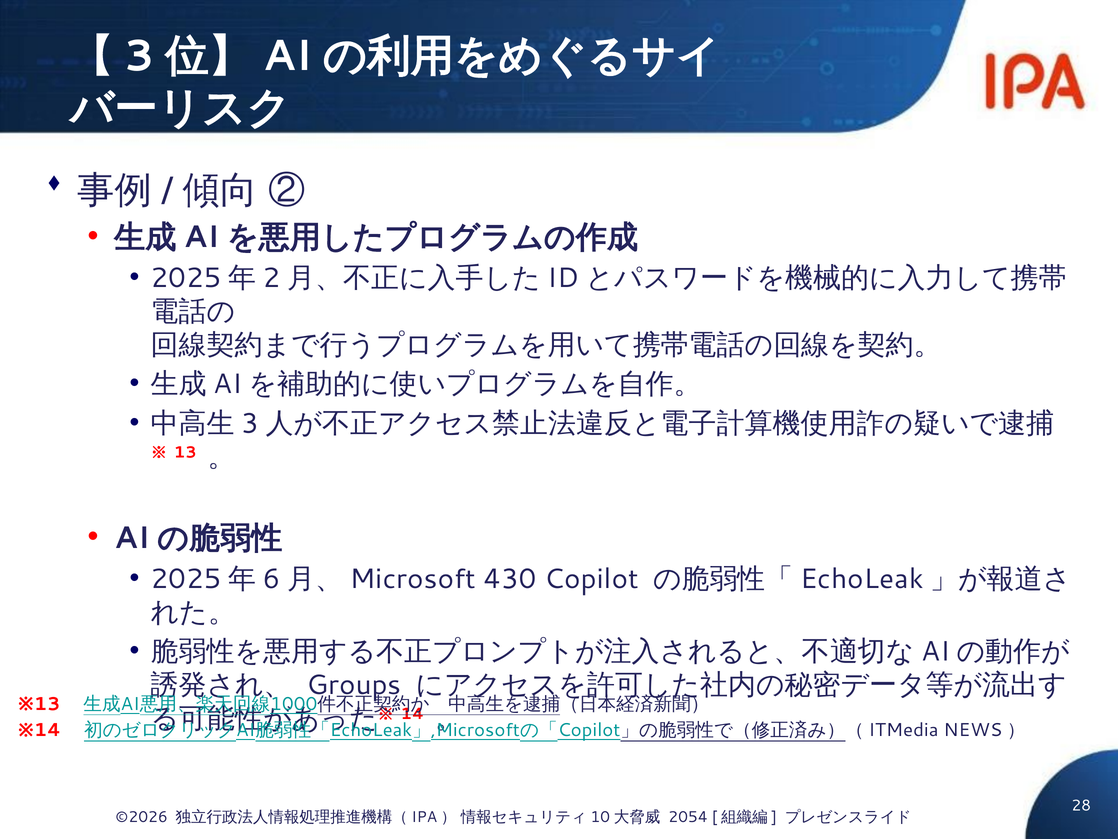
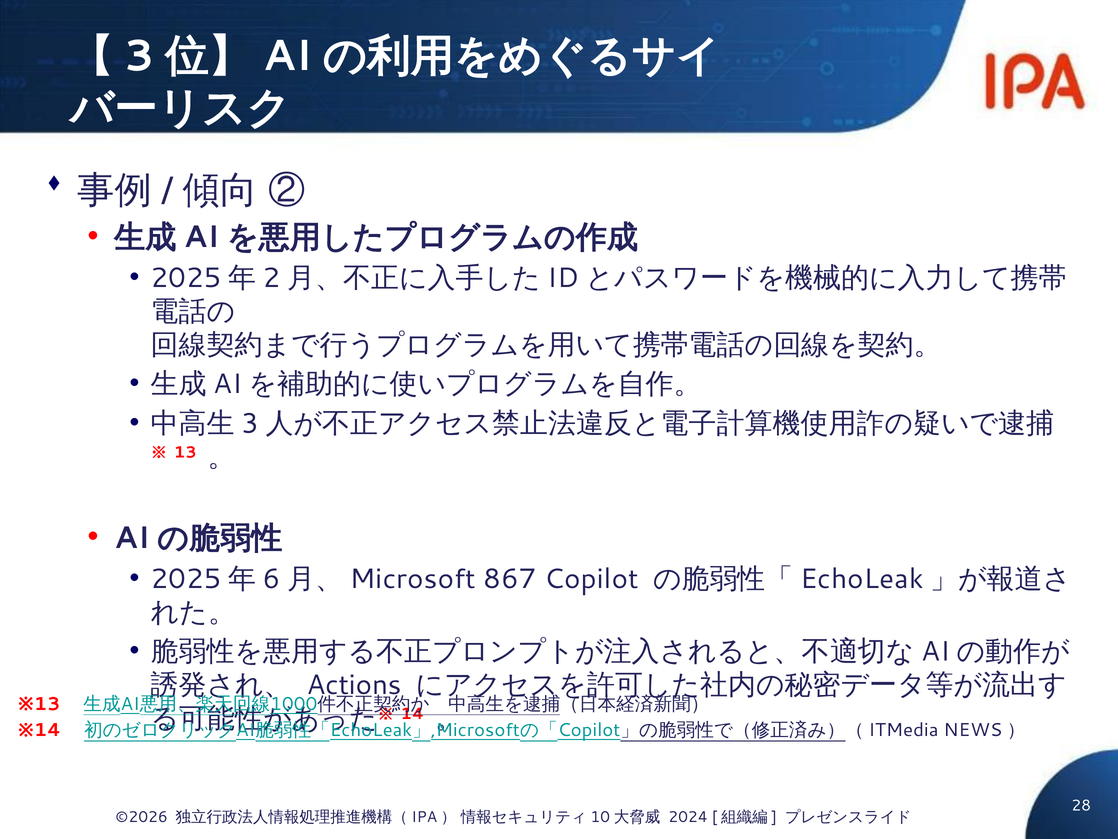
430: 430 -> 867
Groups: Groups -> Actions
2054: 2054 -> 2024
